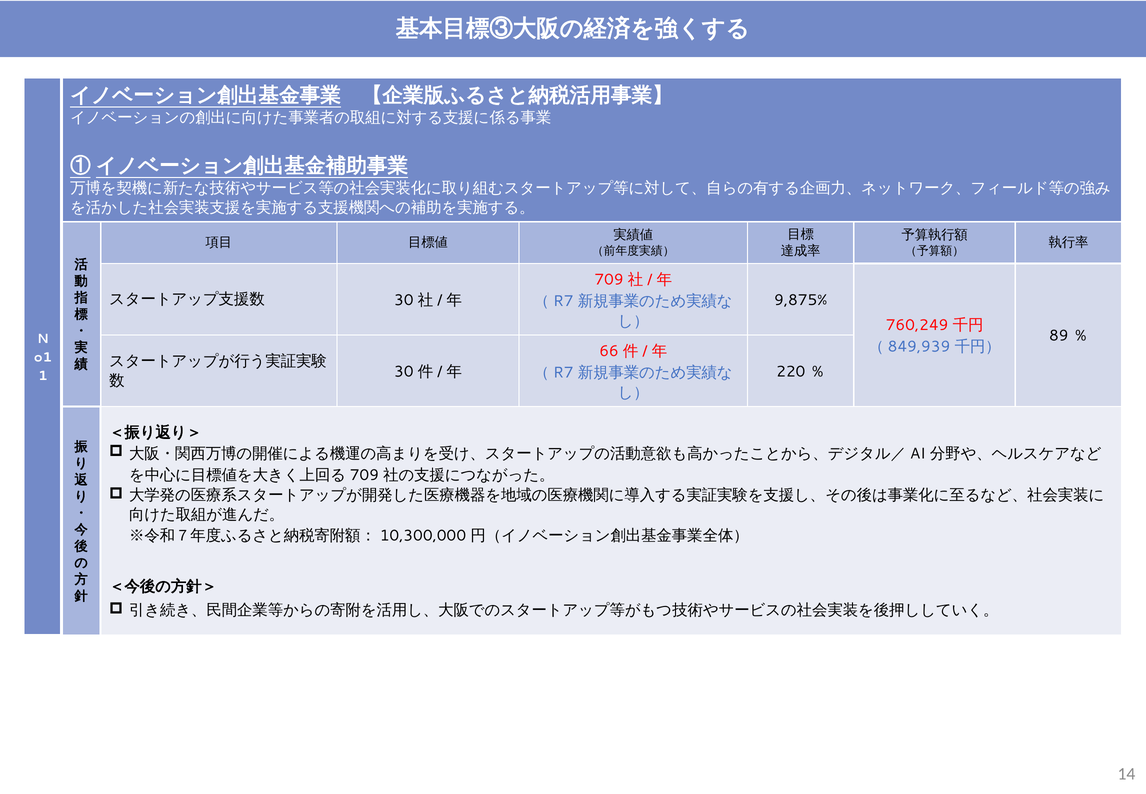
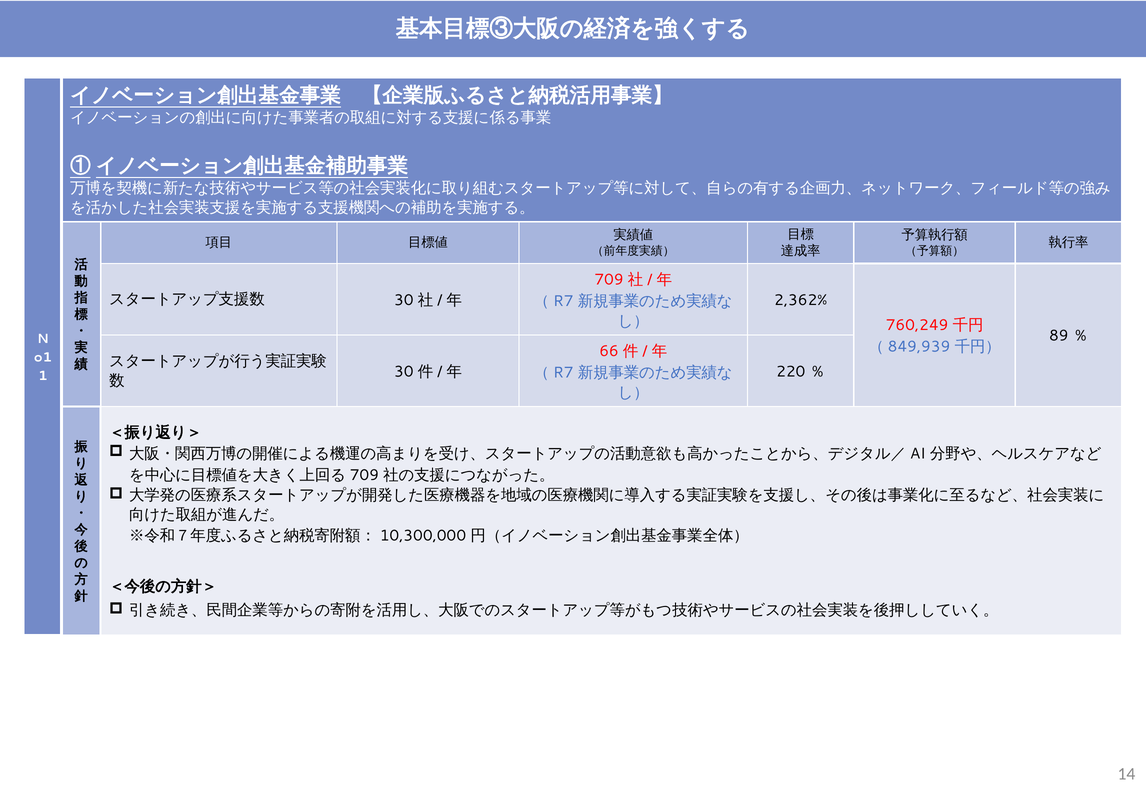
9,875%: 9,875% -> 2,362%
